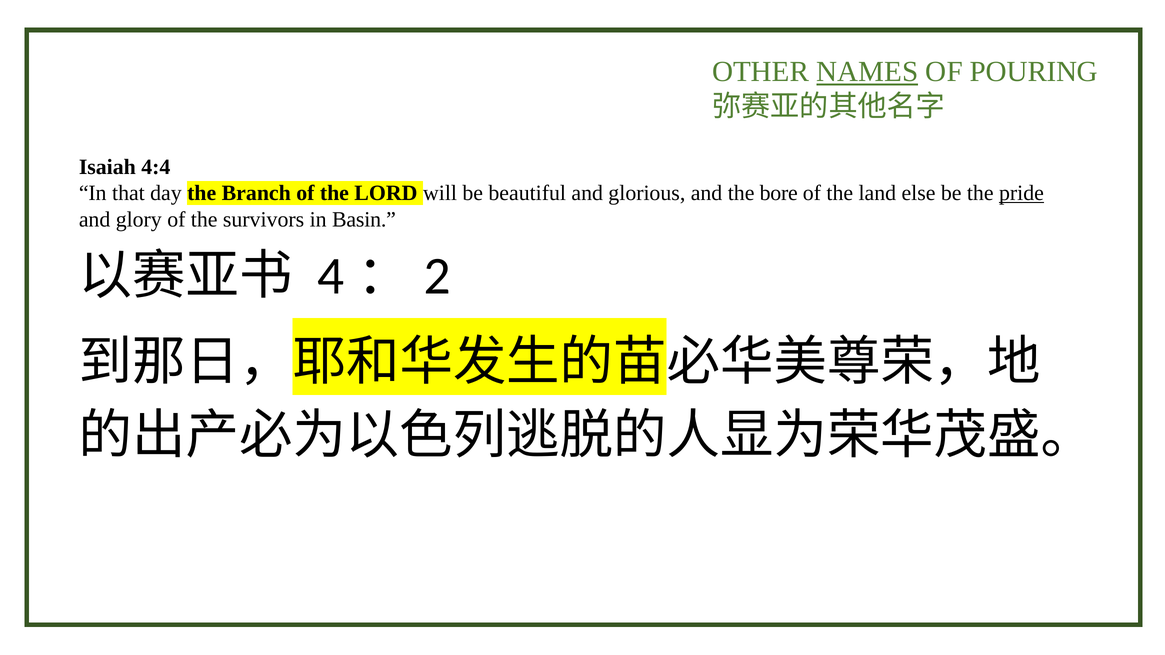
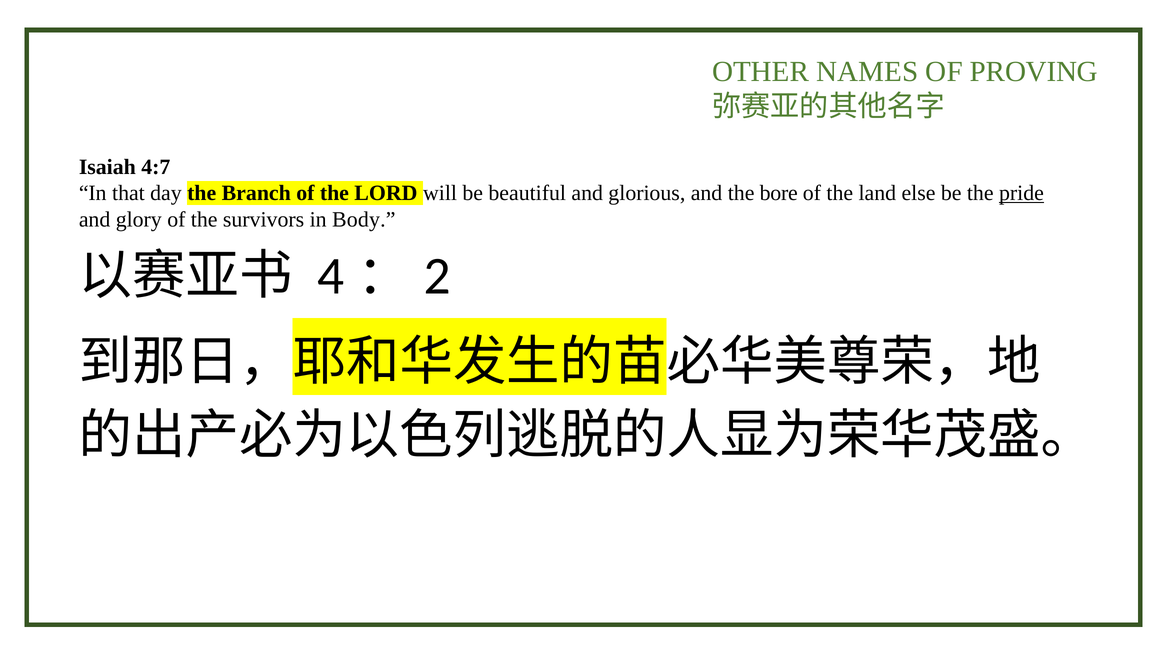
NAMES underline: present -> none
POURING: POURING -> PROVING
4:4: 4:4 -> 4:7
Basin: Basin -> Body
